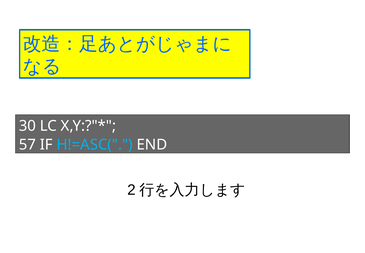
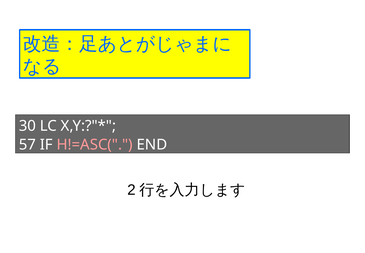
H!=ASC( colour: light blue -> pink
